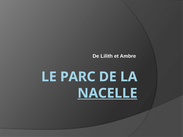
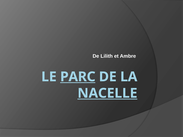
PARC underline: none -> present
